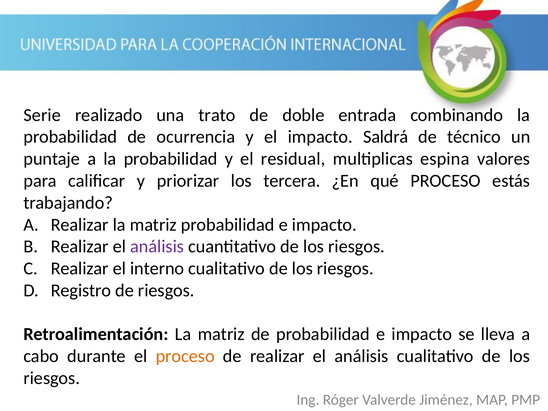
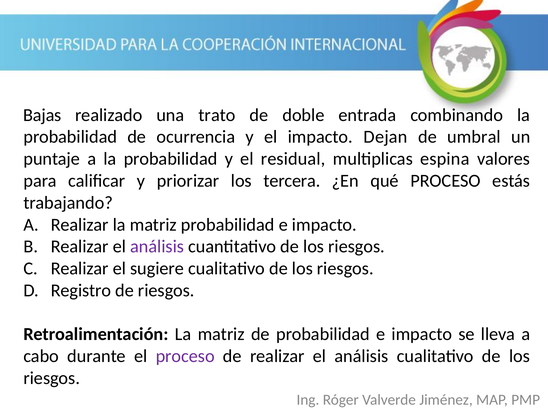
Serie: Serie -> Bajas
Saldrá: Saldrá -> Dejan
técnico: técnico -> umbral
interno: interno -> sugiere
proceso at (185, 356) colour: orange -> purple
